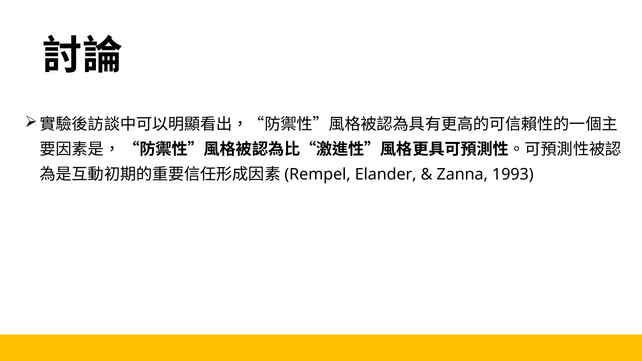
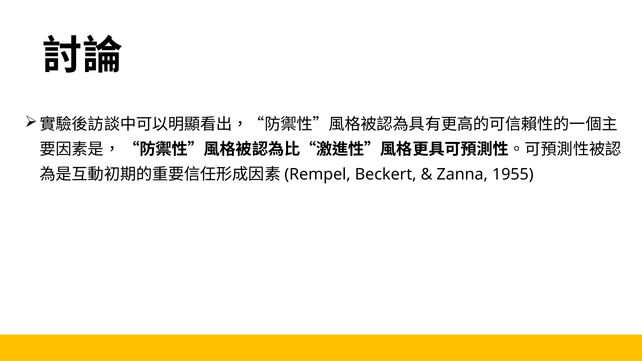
Elander: Elander -> Beckert
1993: 1993 -> 1955
